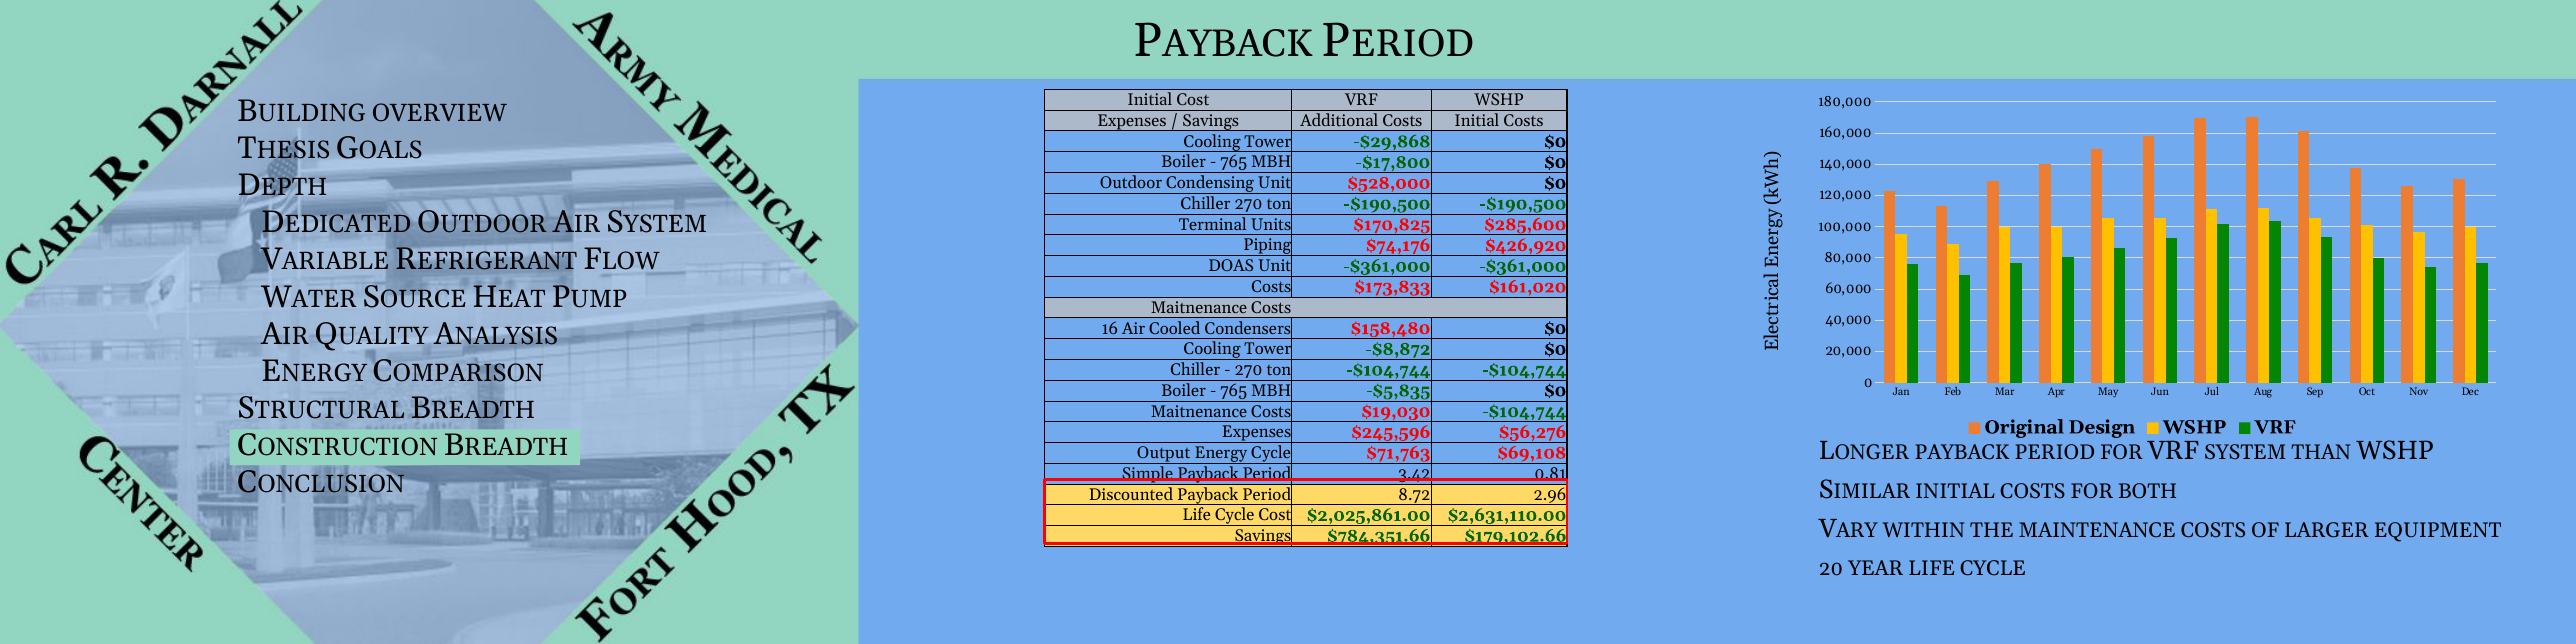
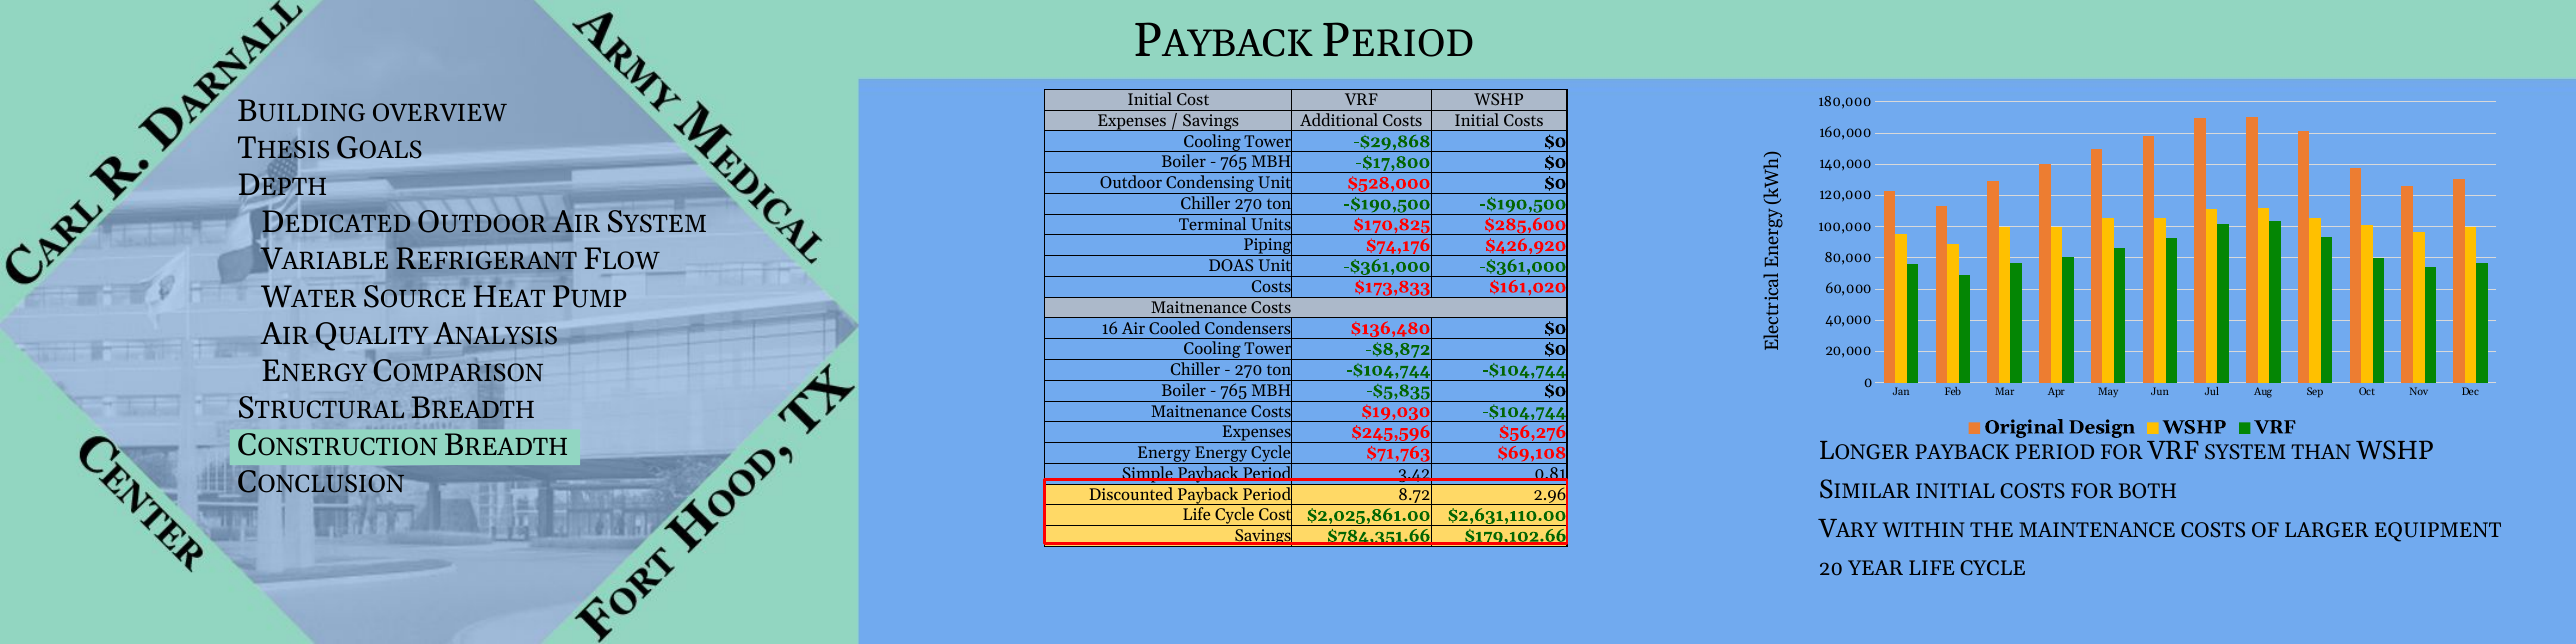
$158,480: $158,480 -> $136,480
Output at (1164, 453): Output -> Energy
